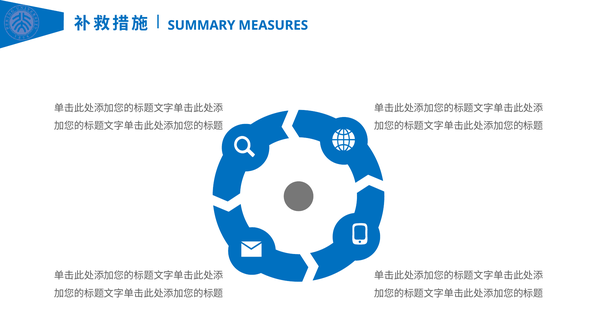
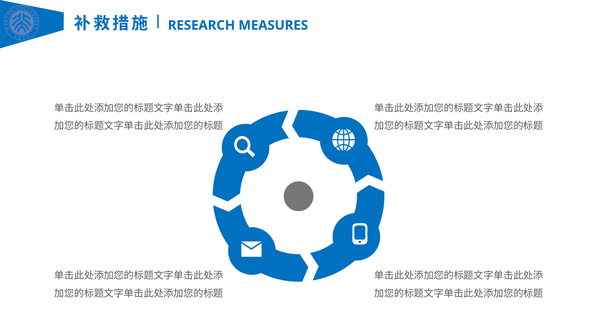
SUMMARY: SUMMARY -> RESEARCH
